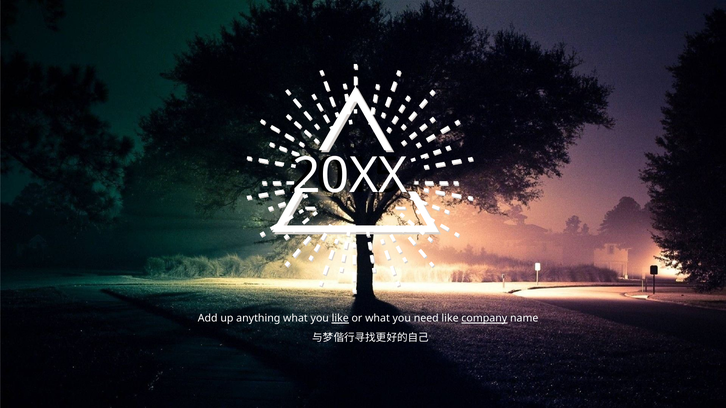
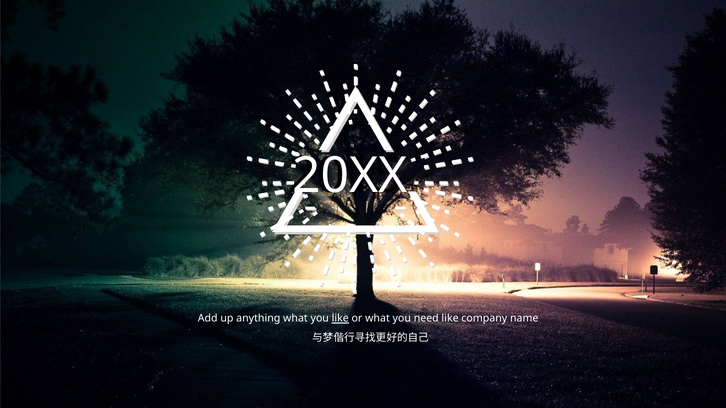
company underline: present -> none
